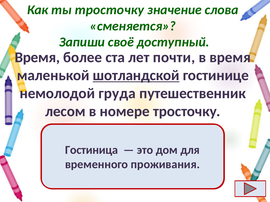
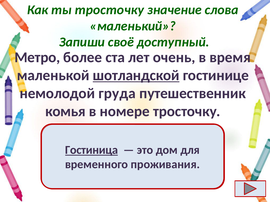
сменяется: сменяется -> маленький
Время at (37, 58): Время -> Метро
почти: почти -> очень
лесом: лесом -> комья
Гостиница underline: none -> present
